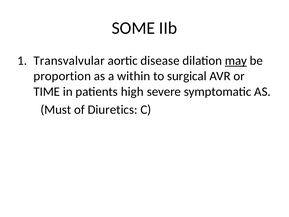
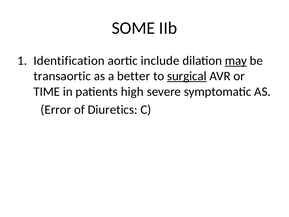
Transvalvular: Transvalvular -> Identification
disease: disease -> include
proportion: proportion -> transaortic
within: within -> better
surgical underline: none -> present
Must: Must -> Error
